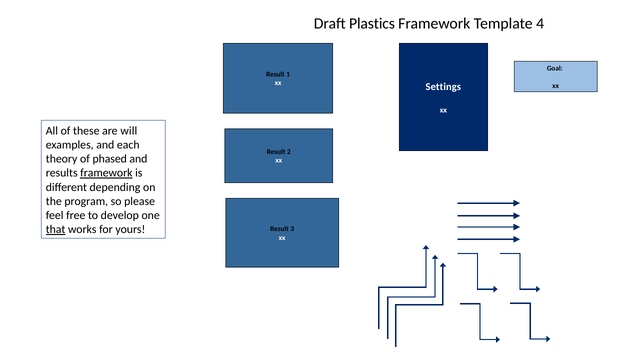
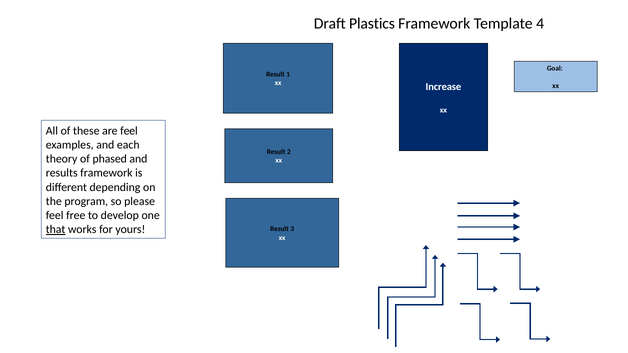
Settings: Settings -> Increase
are will: will -> feel
framework at (106, 173) underline: present -> none
